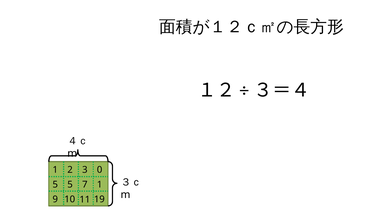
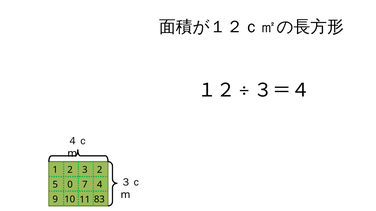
3 0: 0 -> 2
5 5: 5 -> 0
7 1: 1 -> 4
19: 19 -> 83
